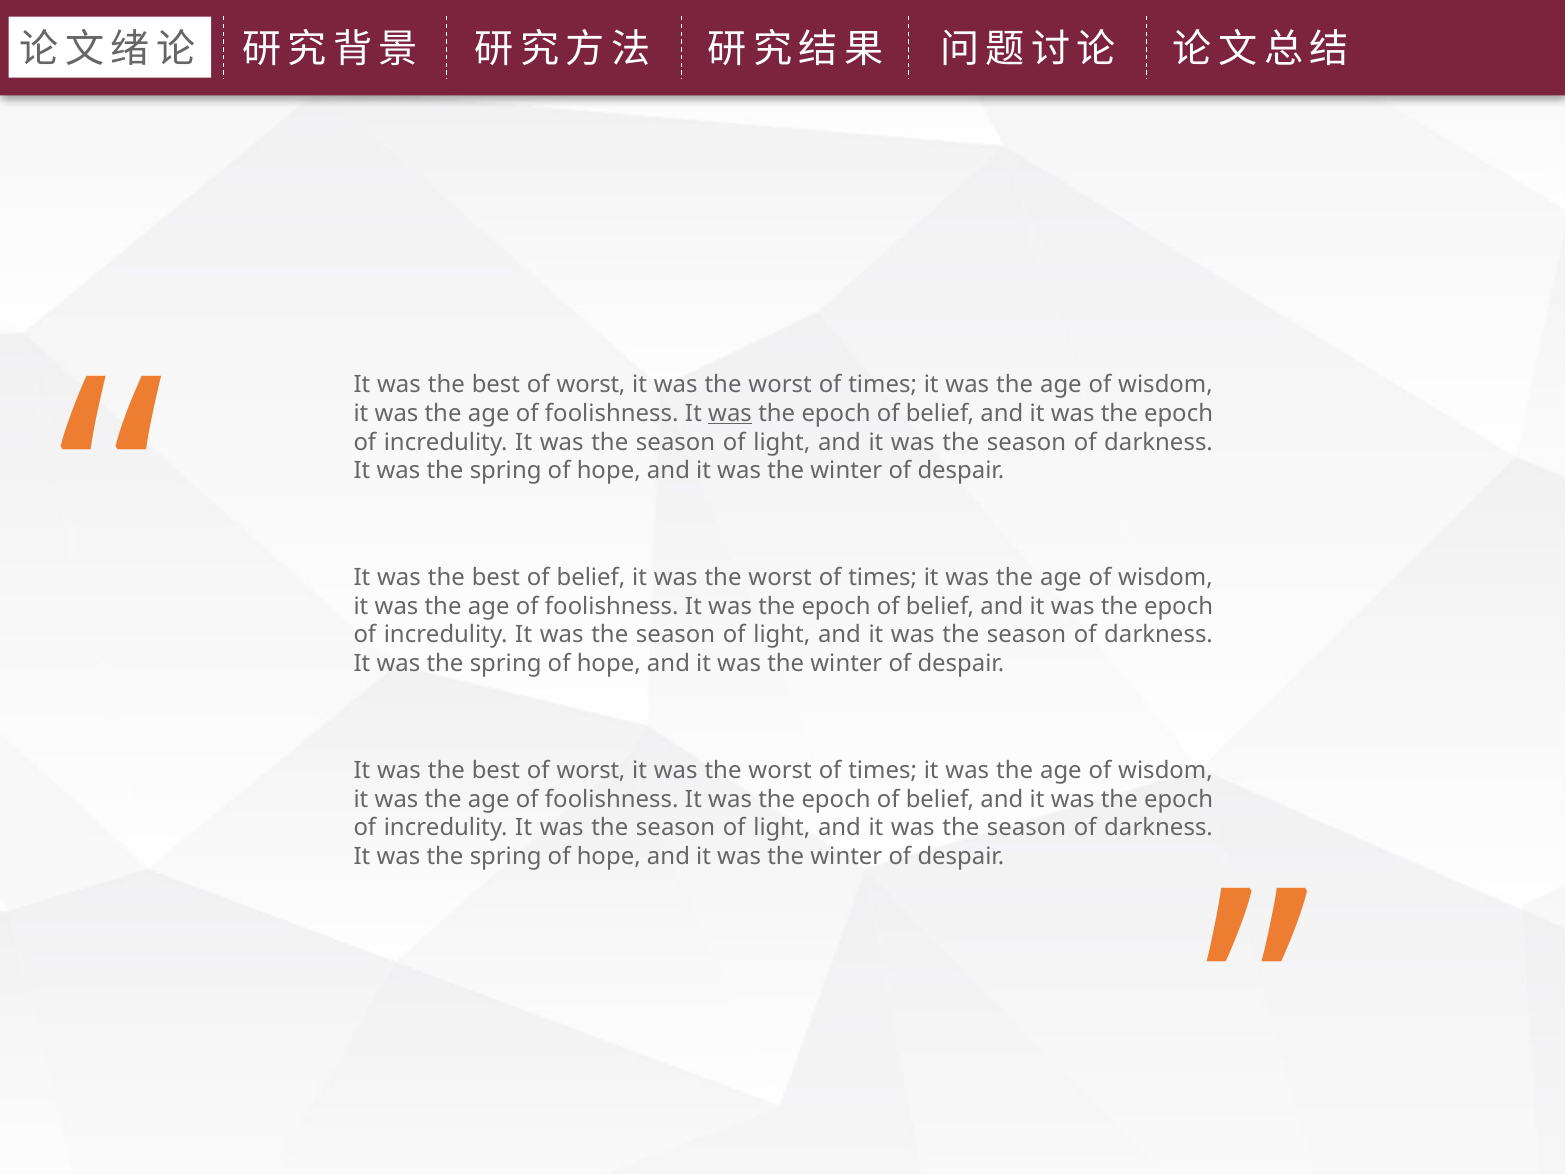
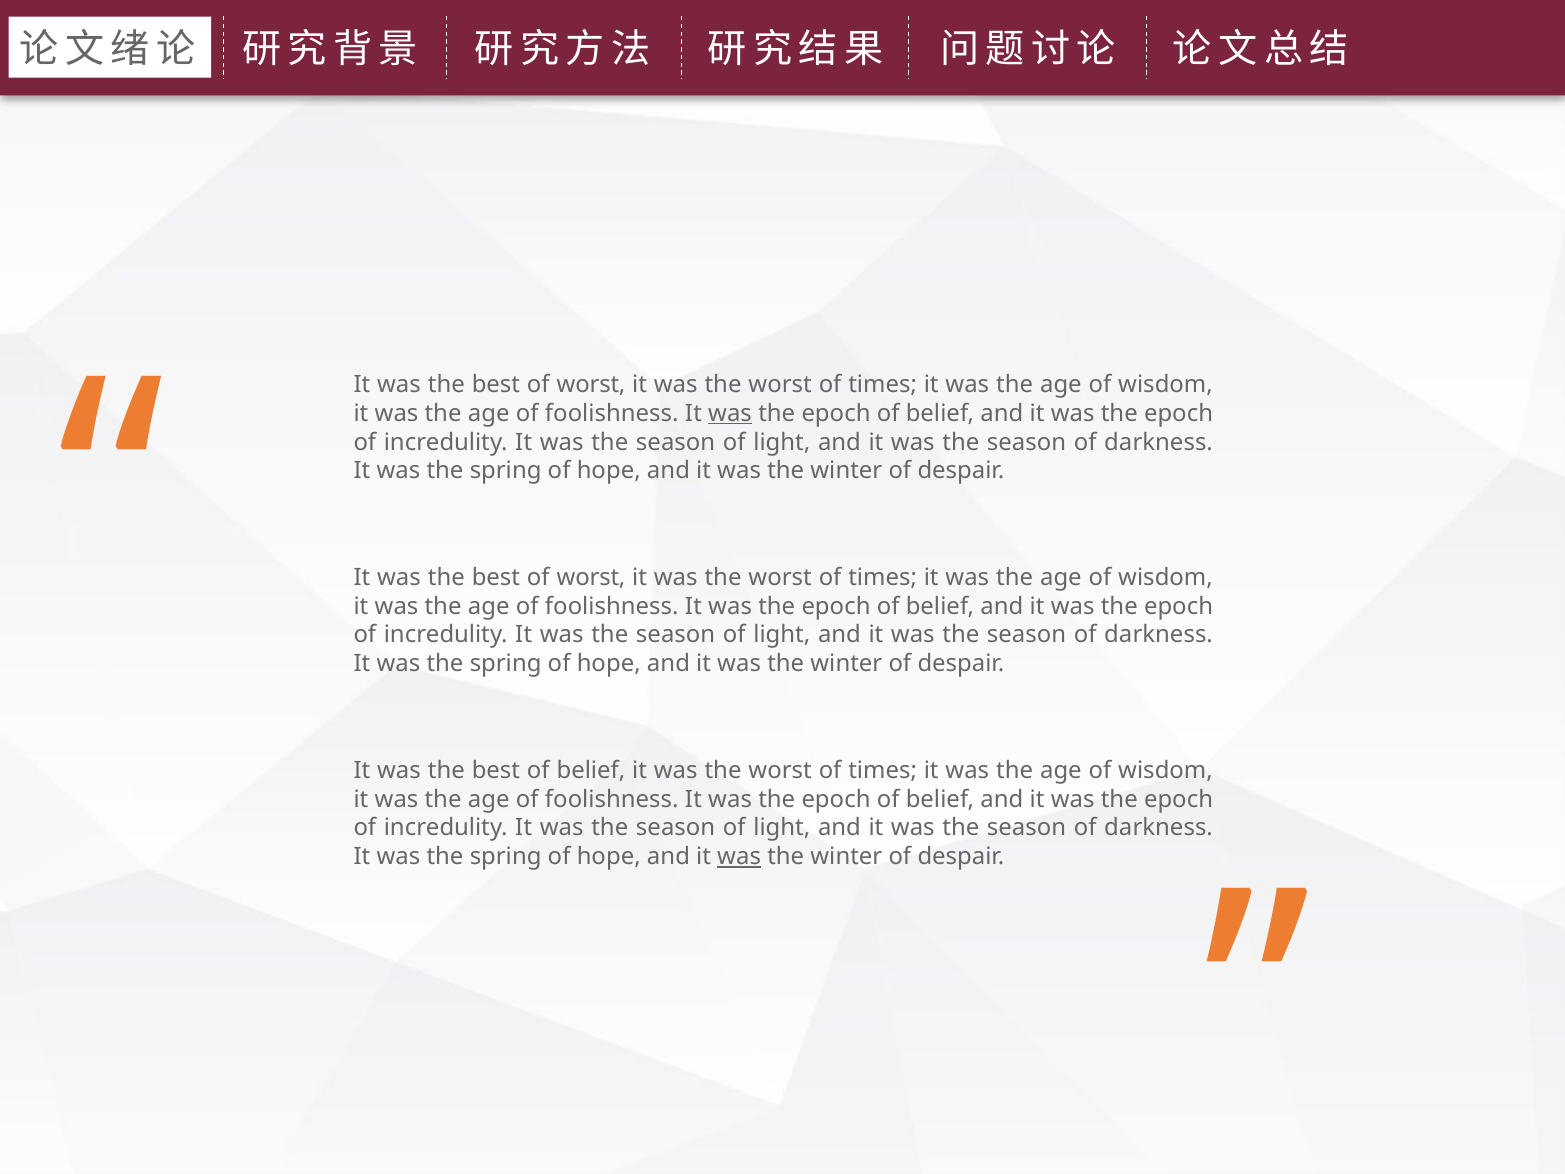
belief at (591, 577): belief -> worst
worst at (591, 770): worst -> belief
was at (739, 856) underline: none -> present
